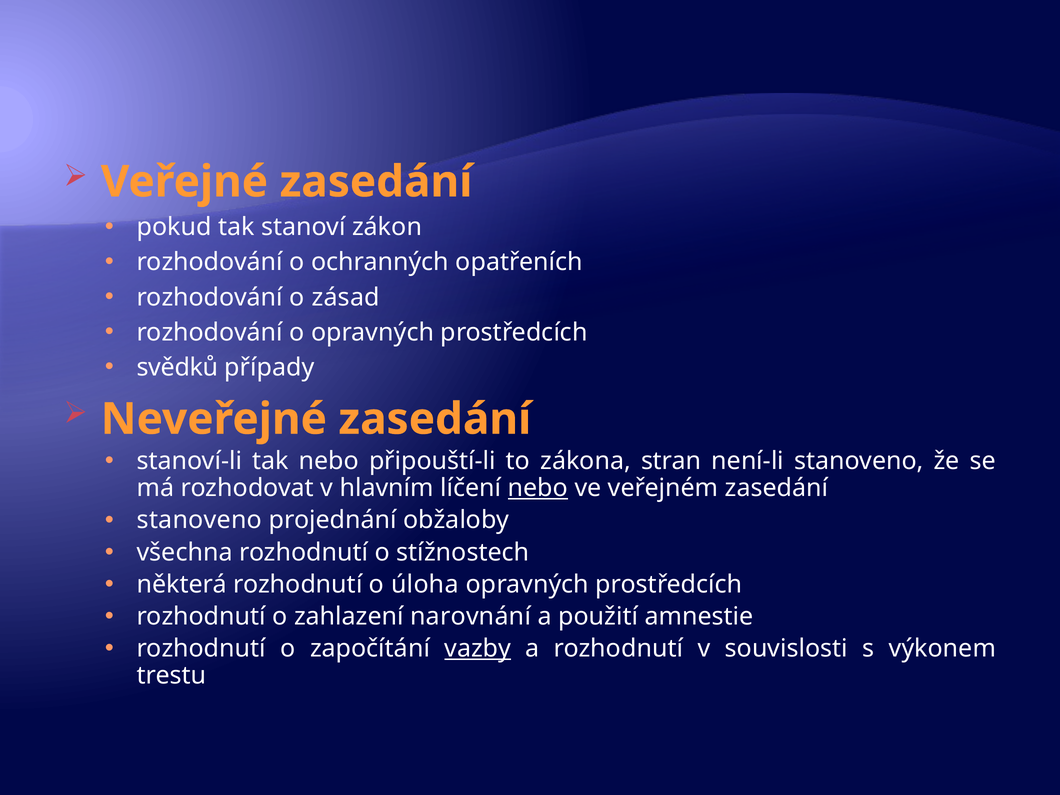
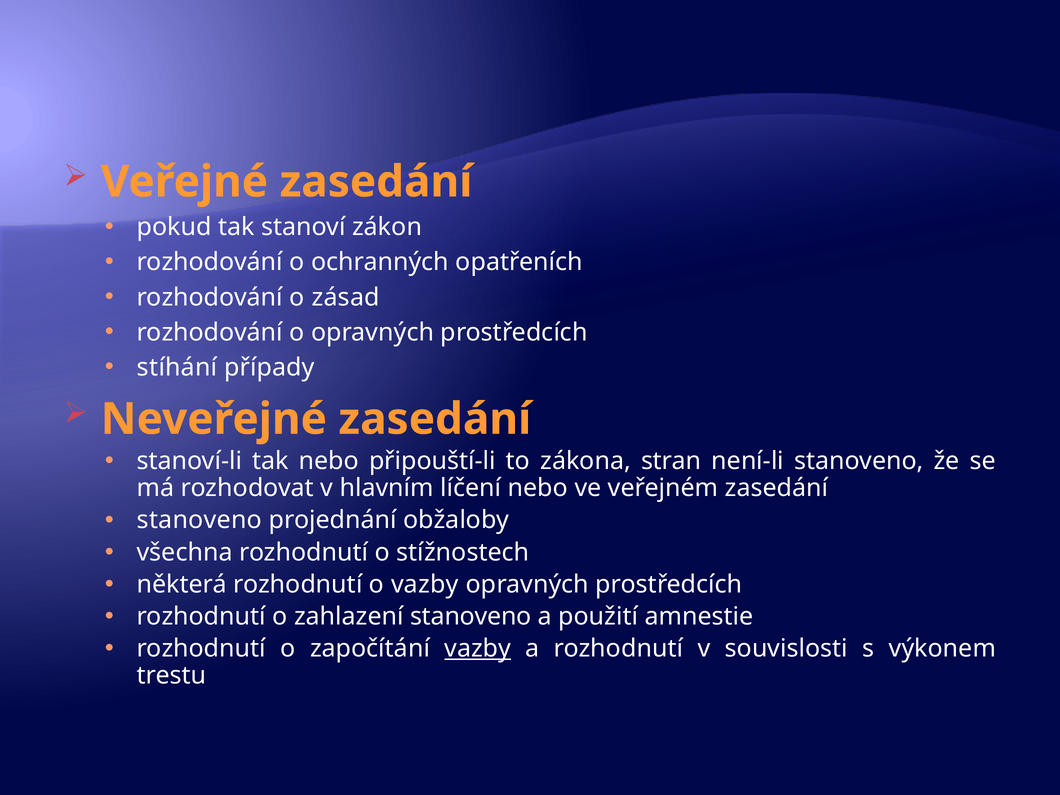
svědků: svědků -> stíhání
nebo at (538, 488) underline: present -> none
o úloha: úloha -> vazby
zahlazení narovnání: narovnání -> stanoveno
